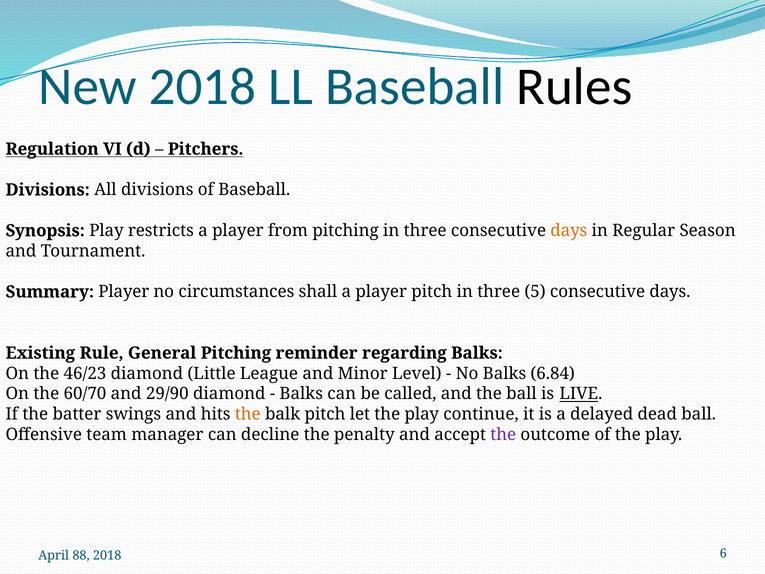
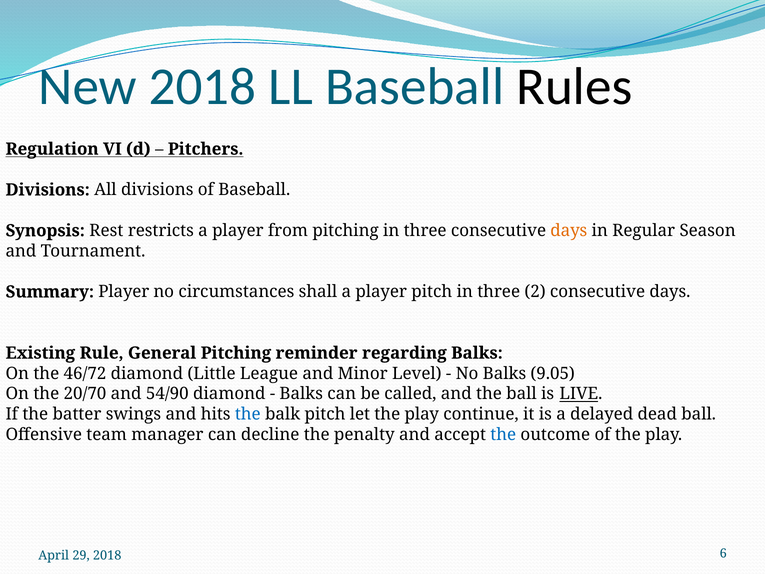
Synopsis Play: Play -> Rest
5: 5 -> 2
46/23: 46/23 -> 46/72
6.84: 6.84 -> 9.05
60/70: 60/70 -> 20/70
29/90: 29/90 -> 54/90
the at (248, 414) colour: orange -> blue
the at (503, 434) colour: purple -> blue
88: 88 -> 29
